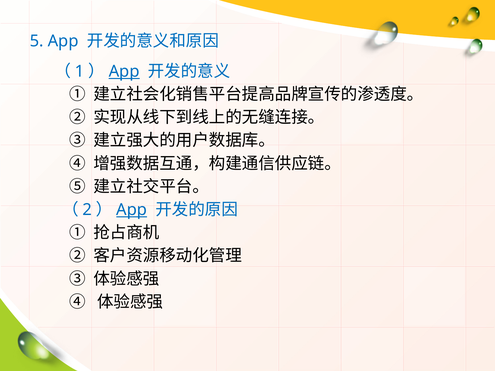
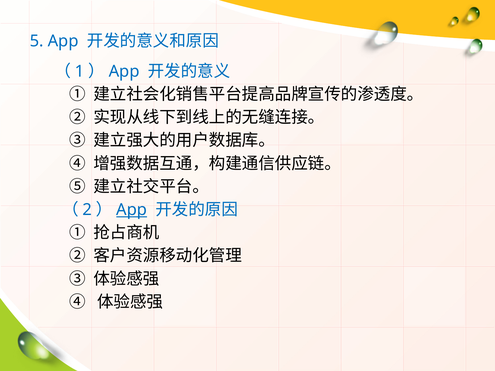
App at (124, 71) underline: present -> none
